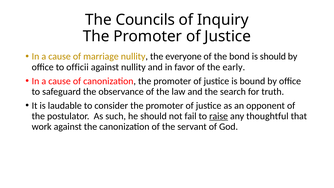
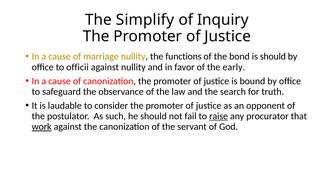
Councils: Councils -> Simplify
everyone: everyone -> functions
thoughtful: thoughtful -> procurator
work underline: none -> present
